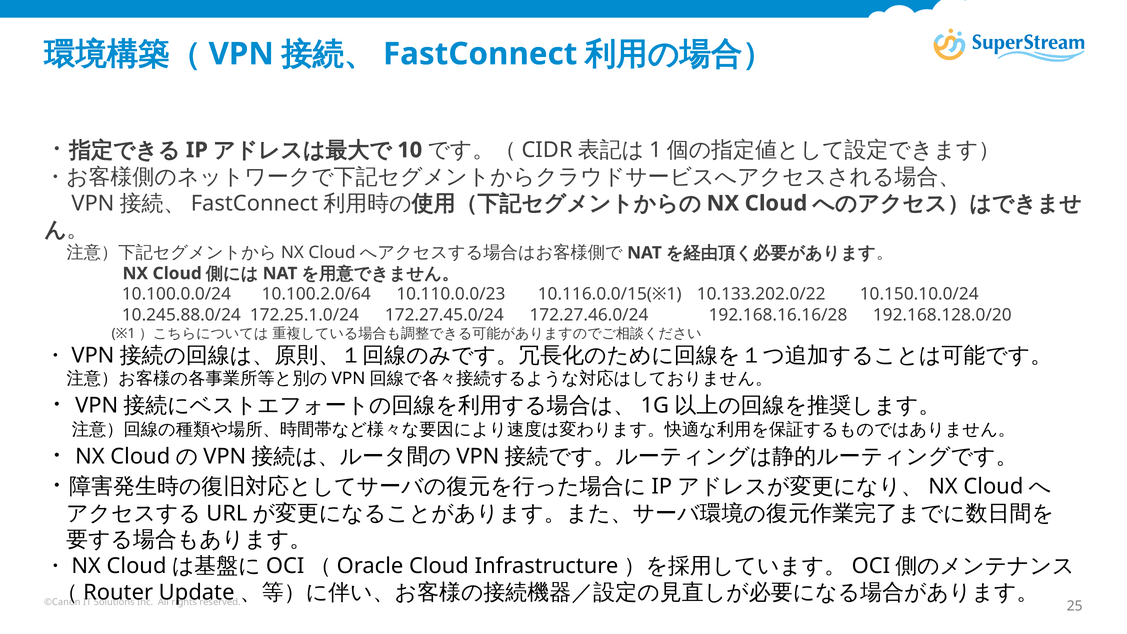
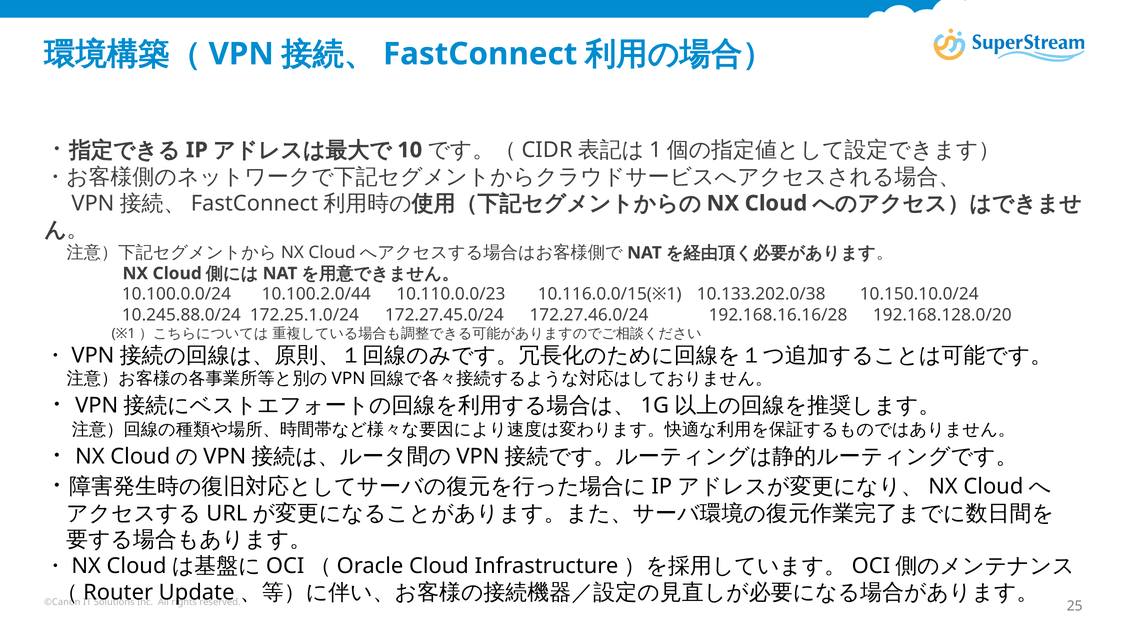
10.100.2.0/64: 10.100.2.0/64 -> 10.100.2.0/44
10.133.202.0/22: 10.133.202.0/22 -> 10.133.202.0/38
